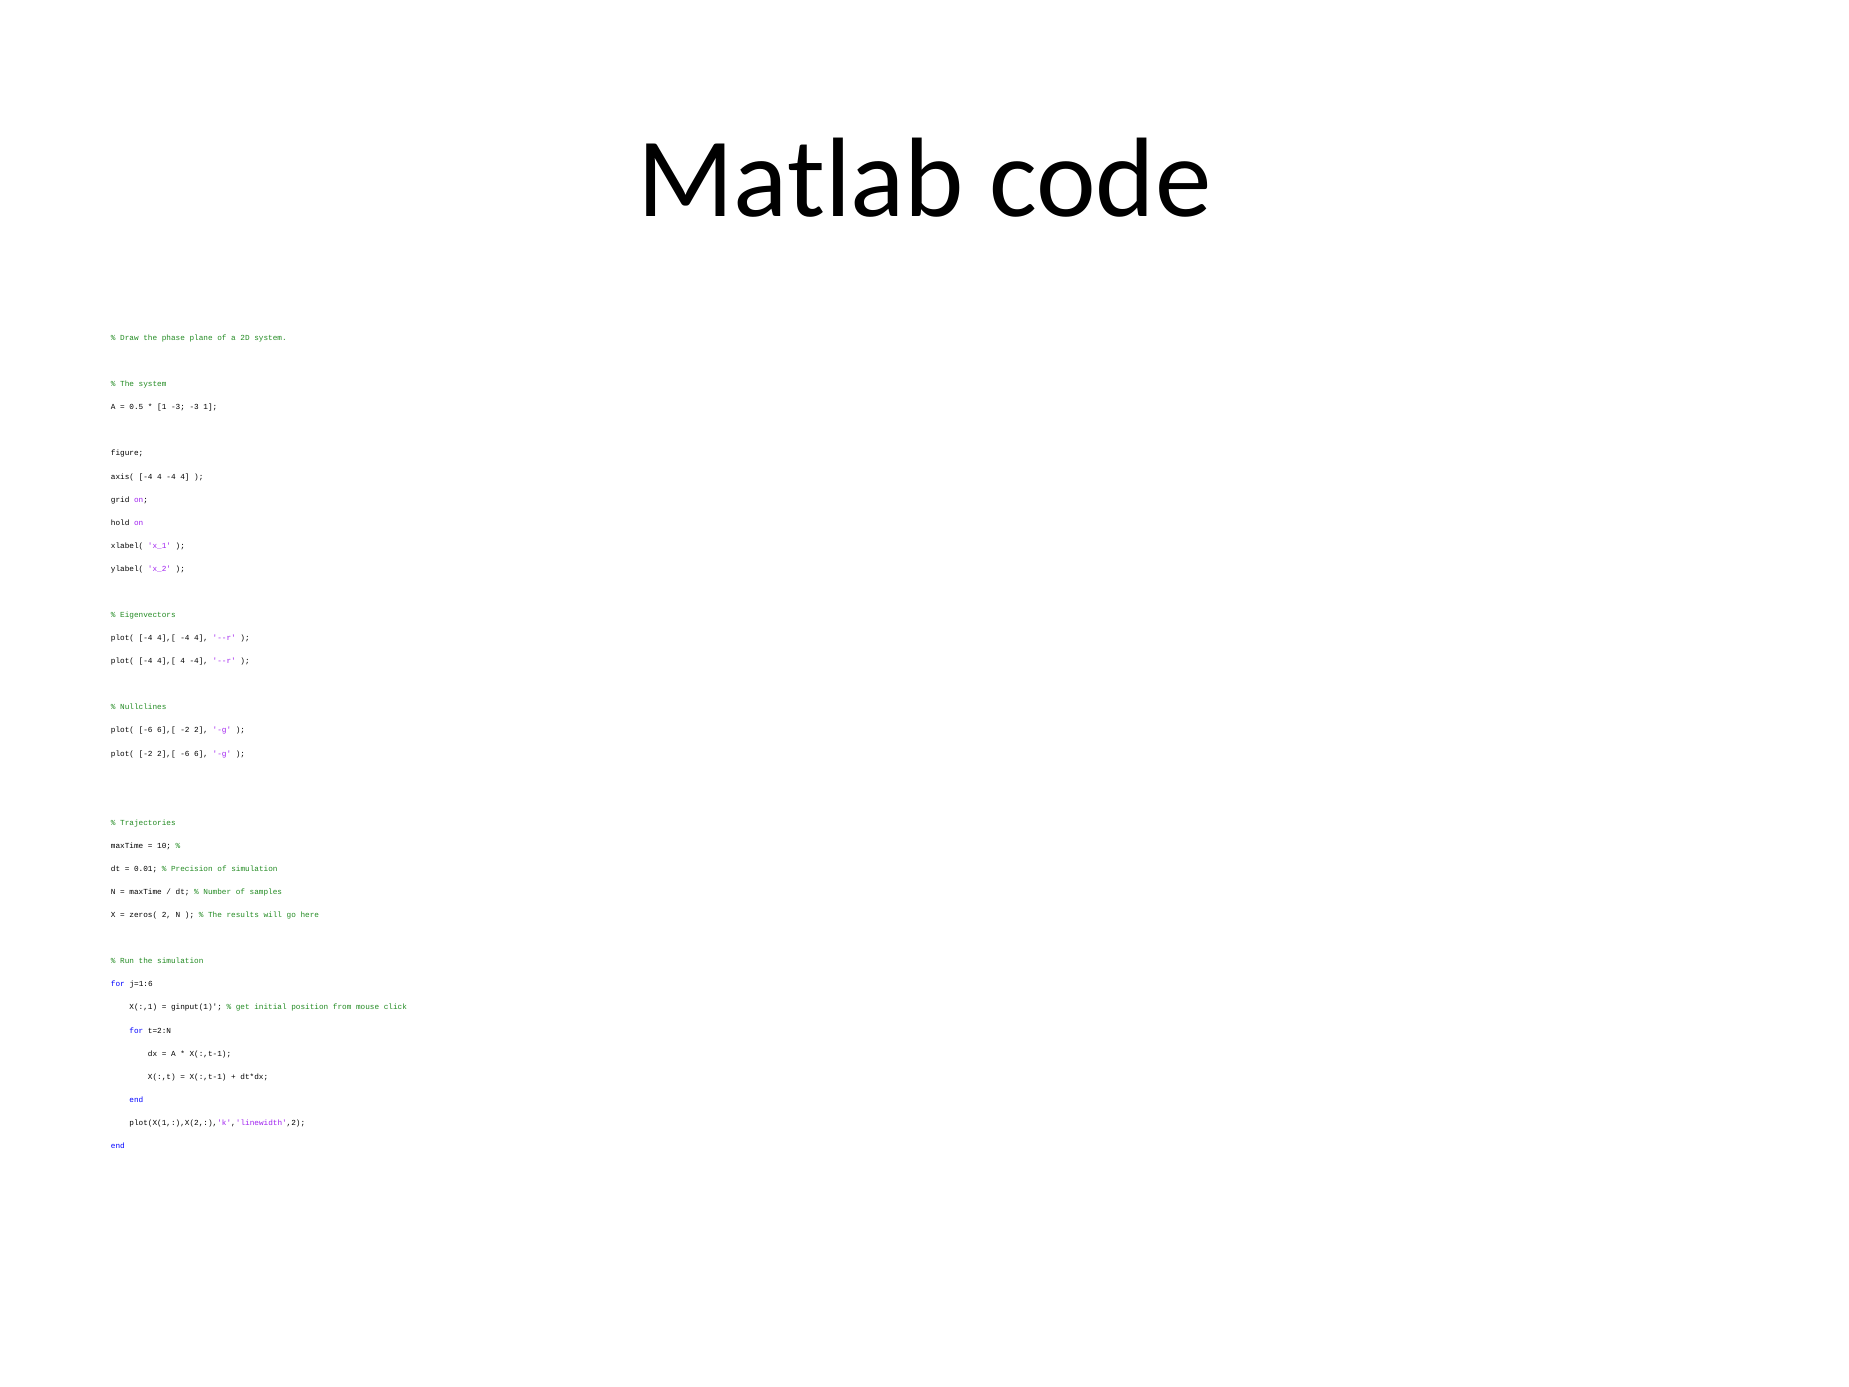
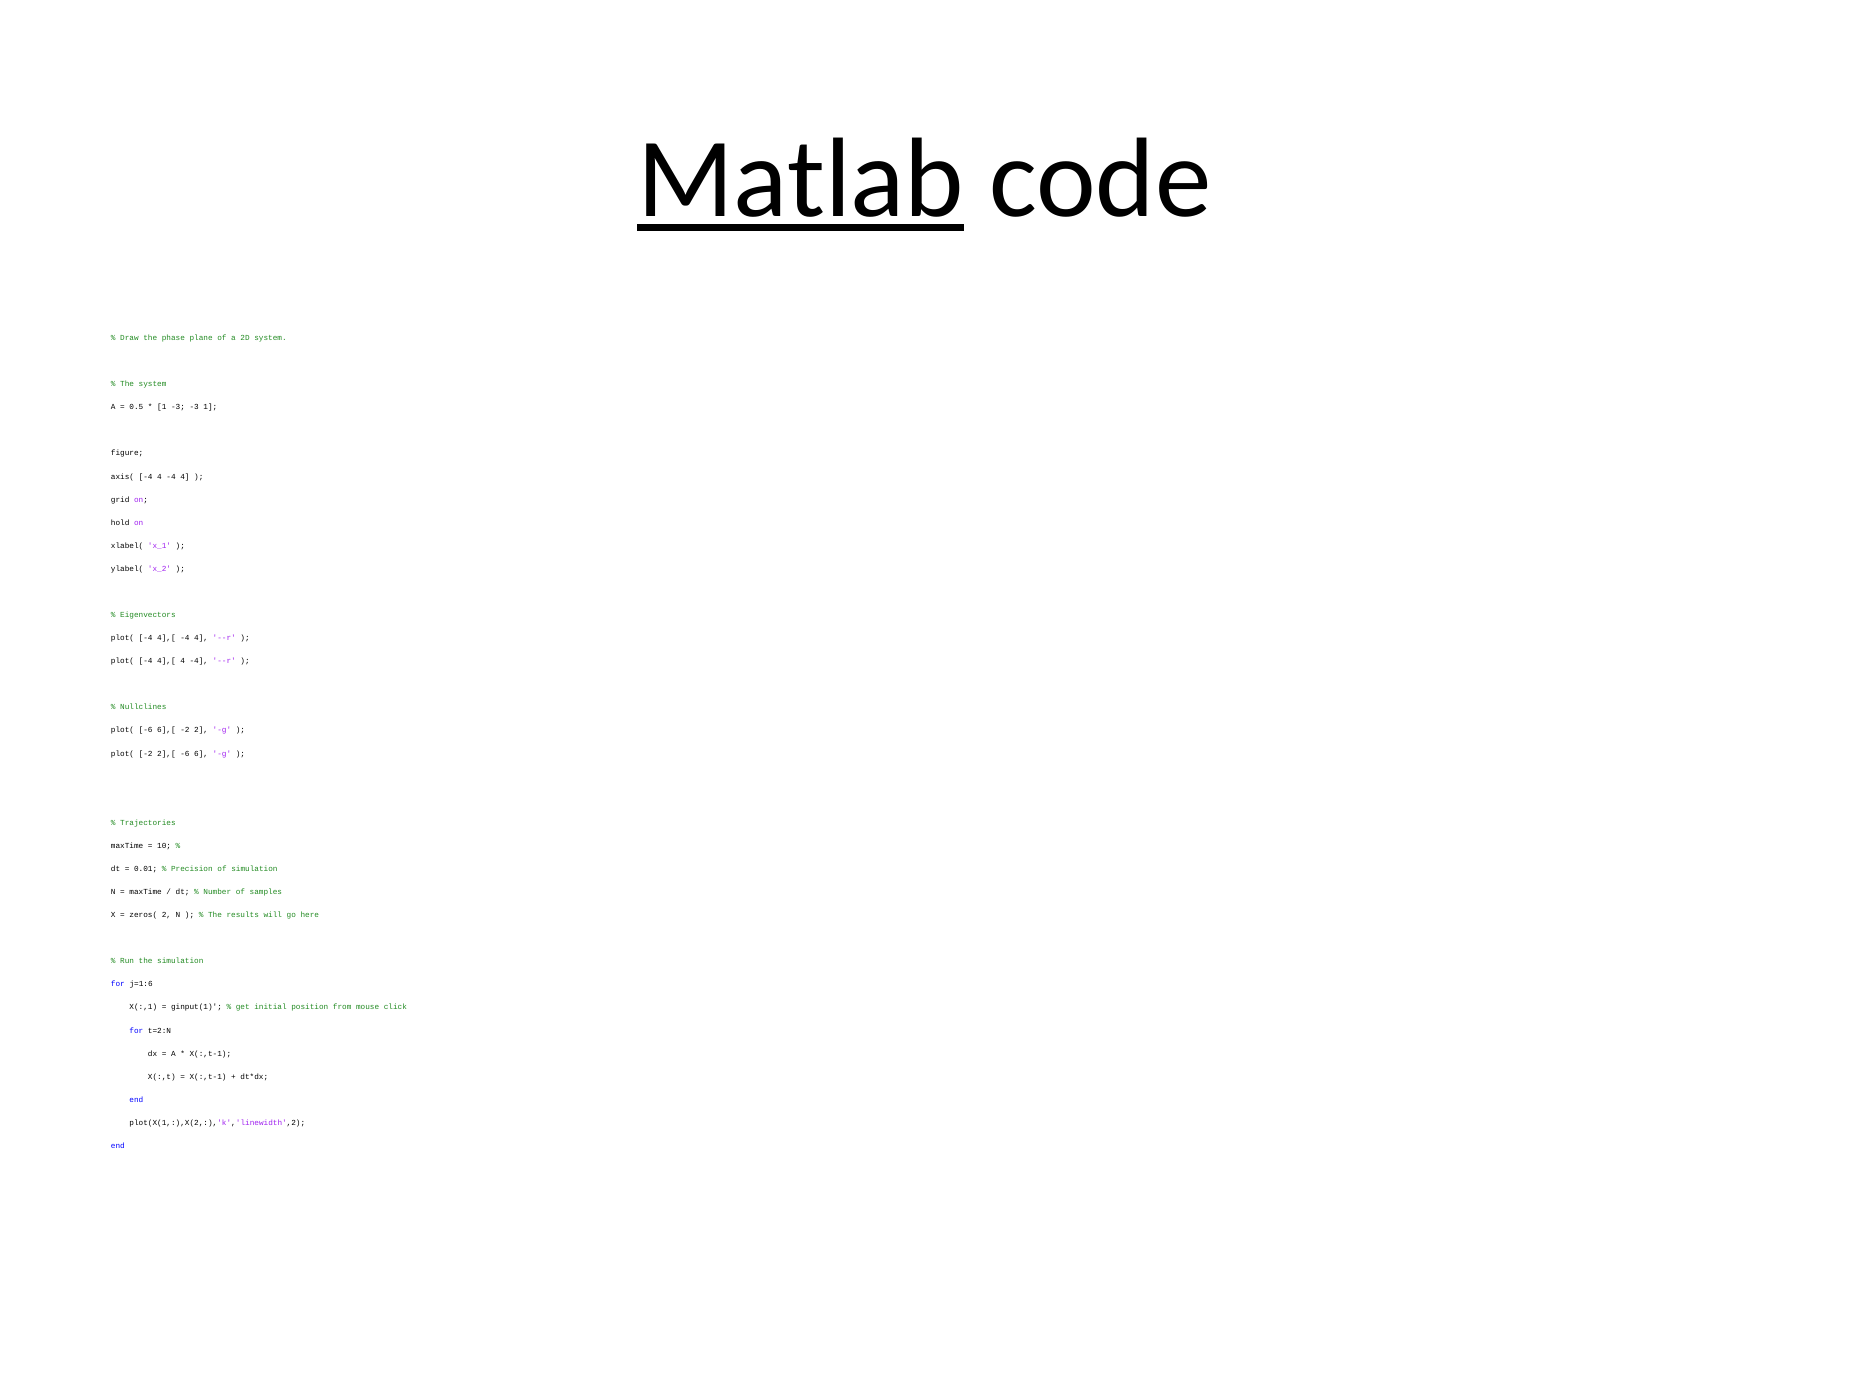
Matlab underline: none -> present
